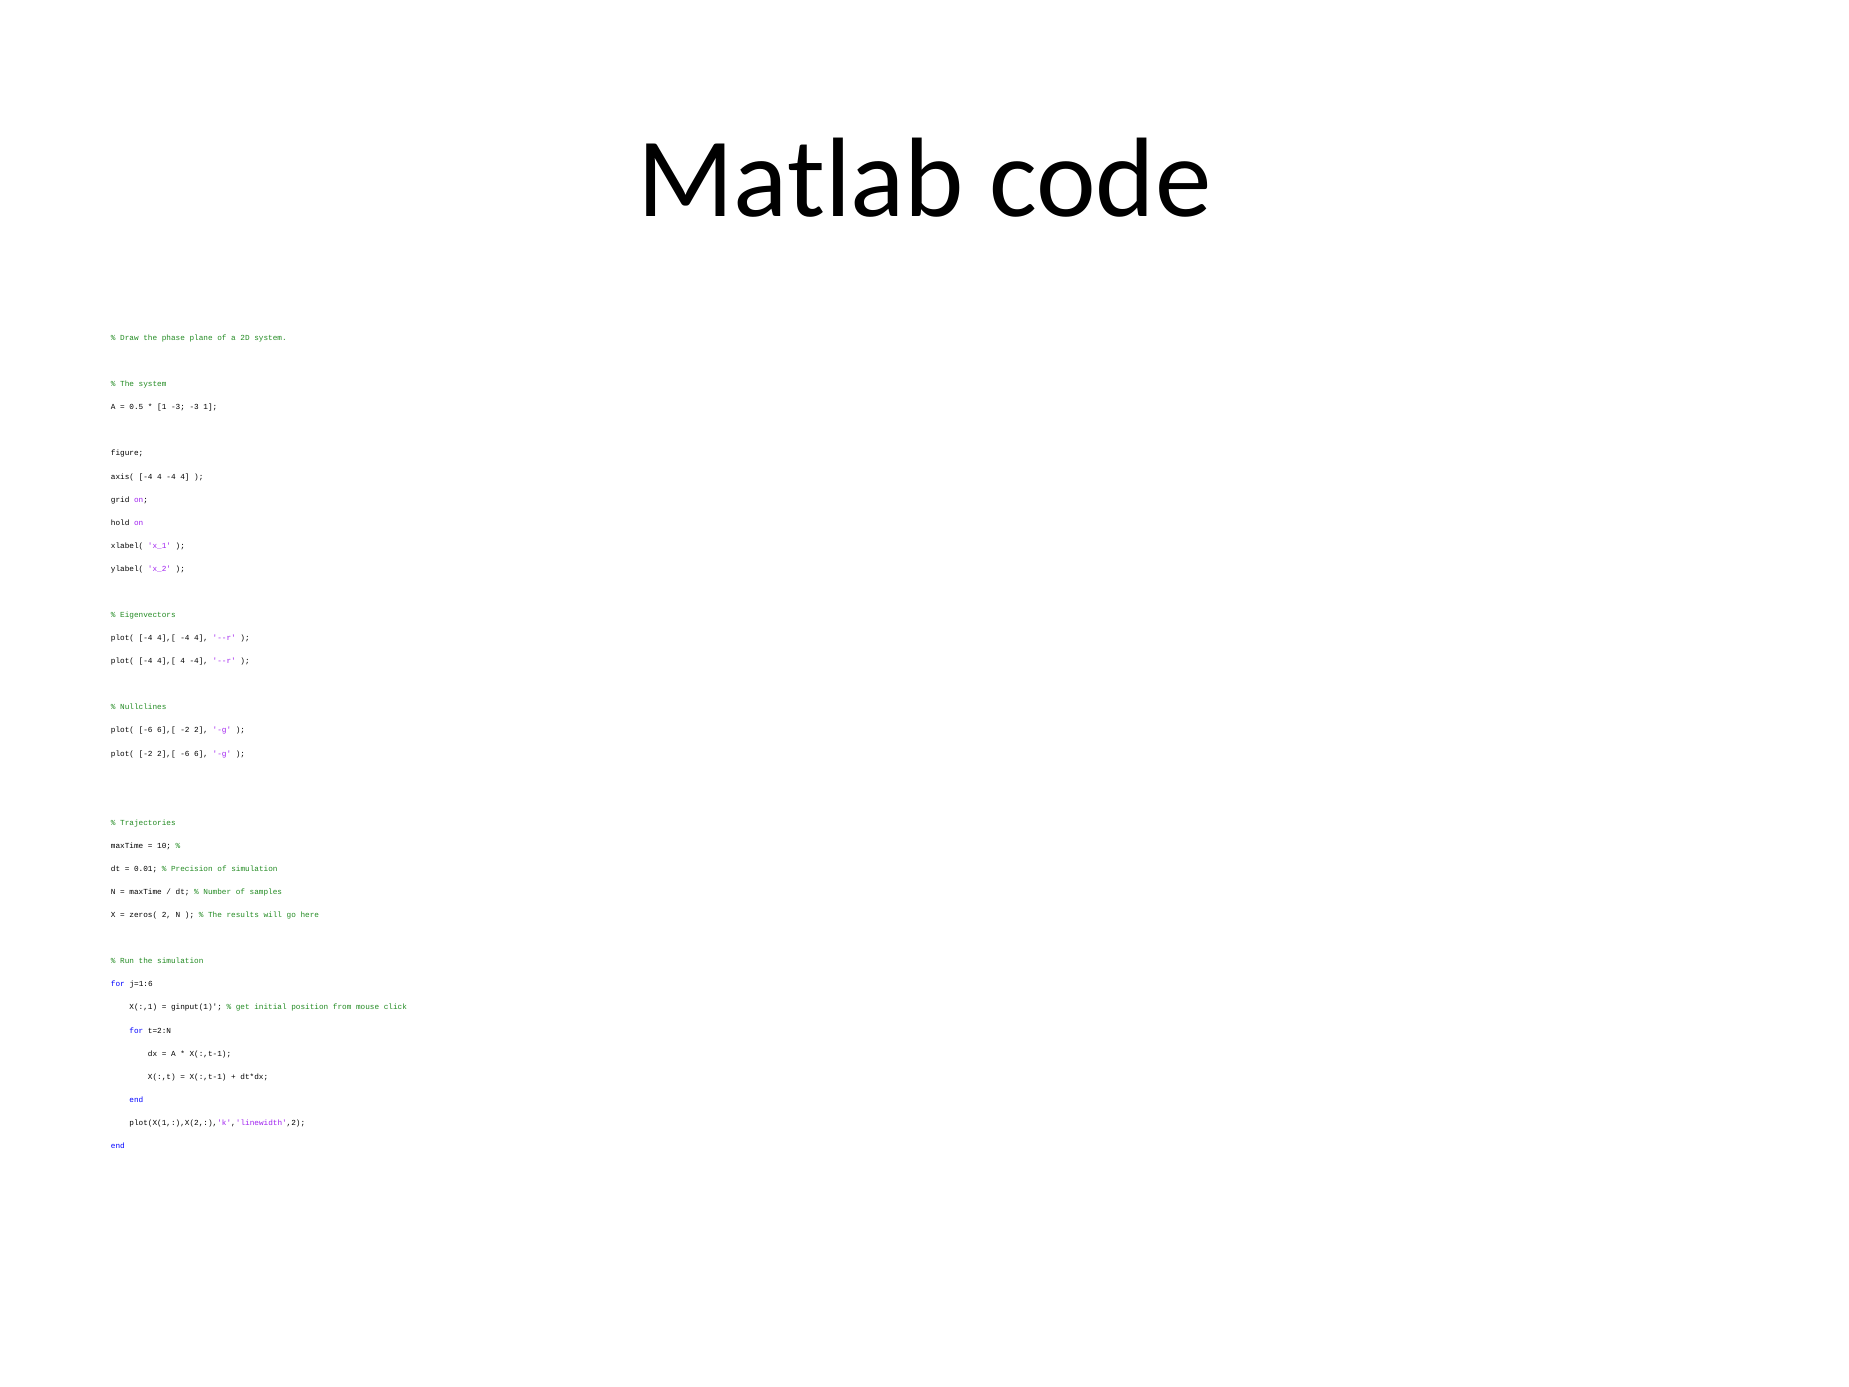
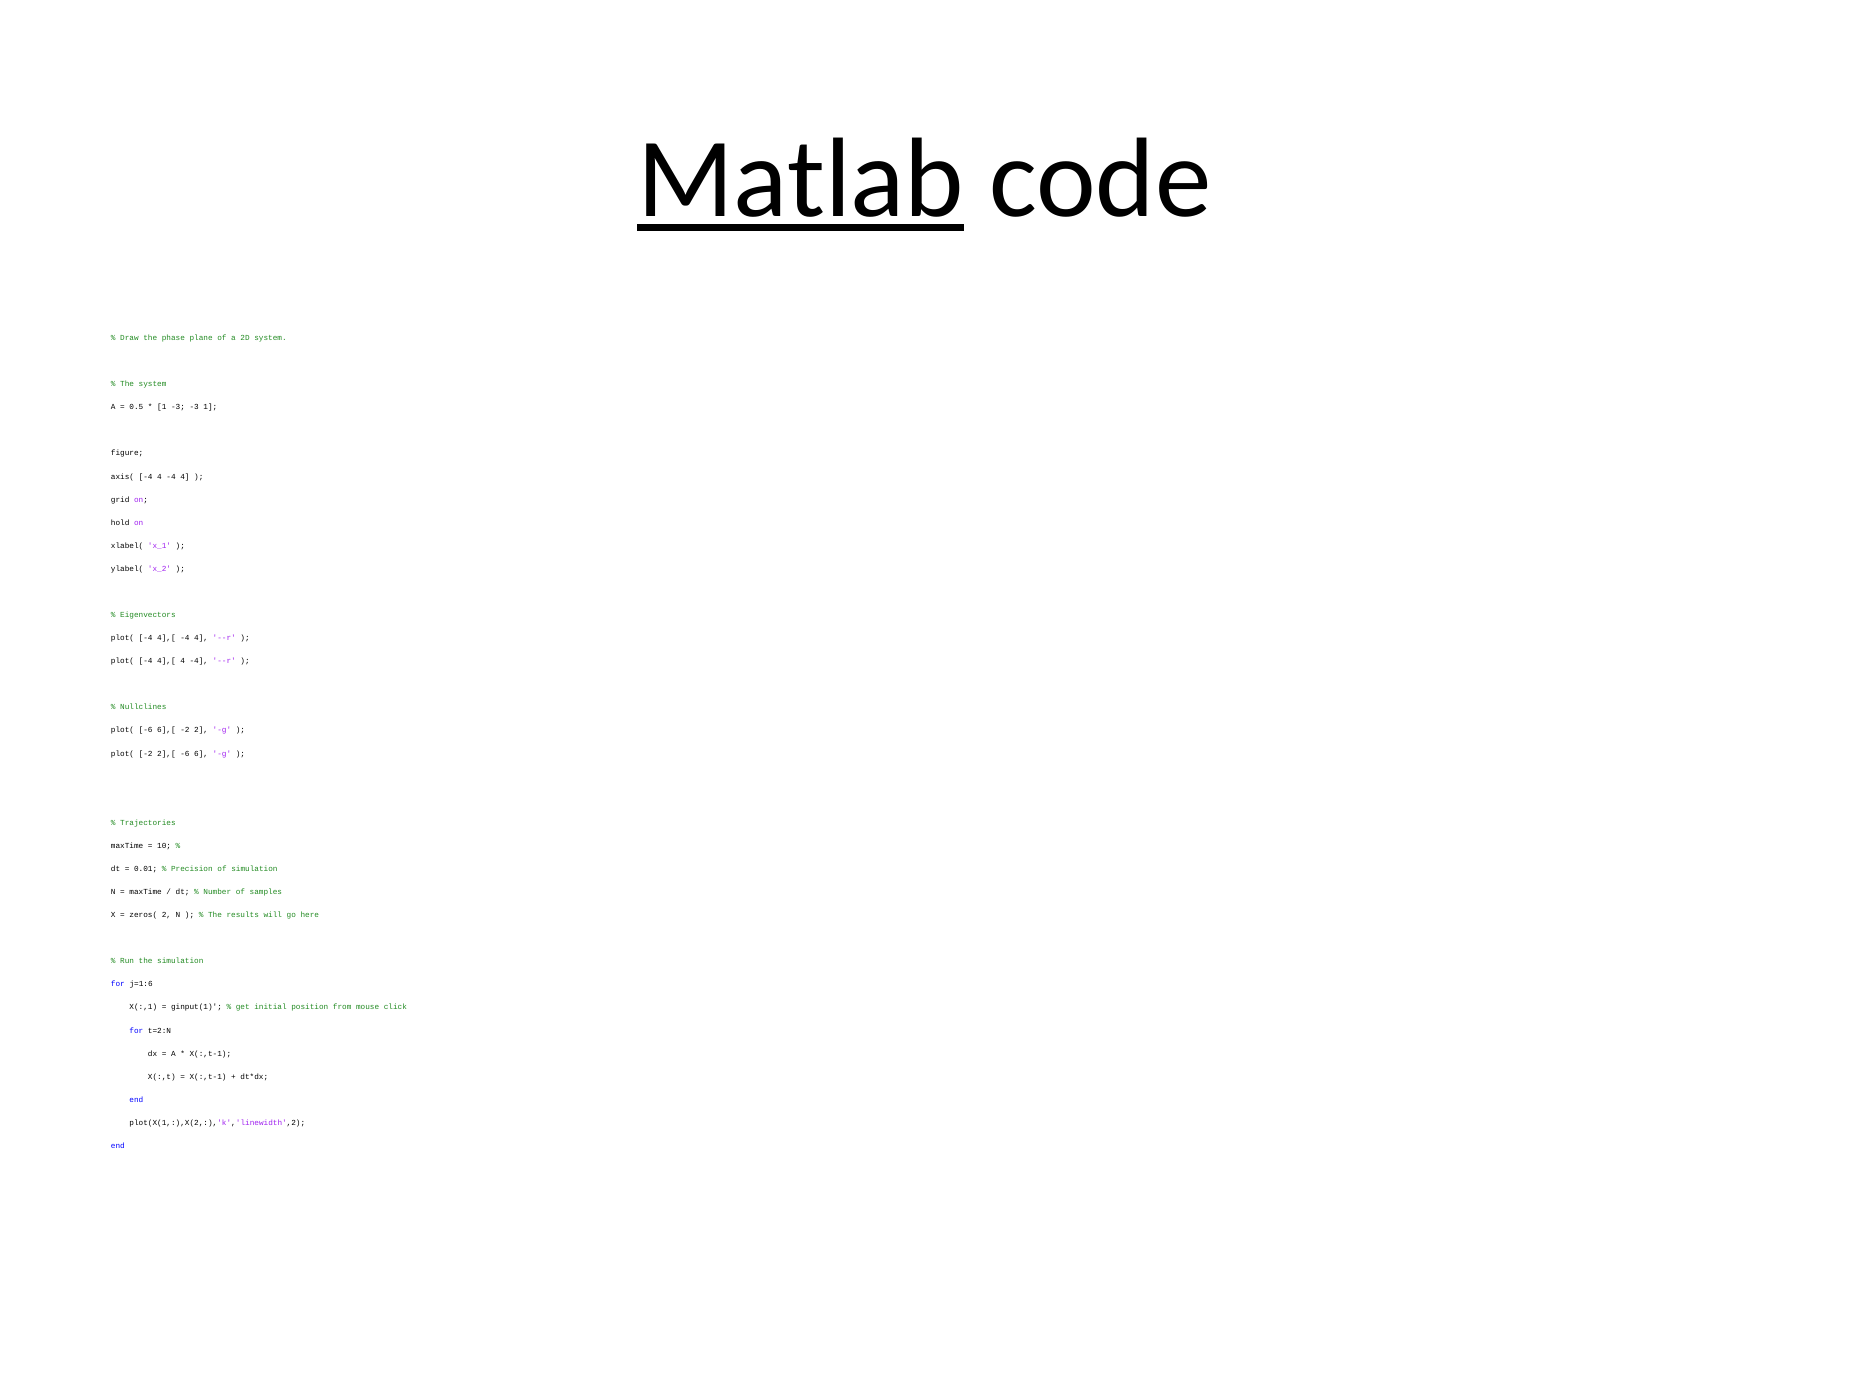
Matlab underline: none -> present
